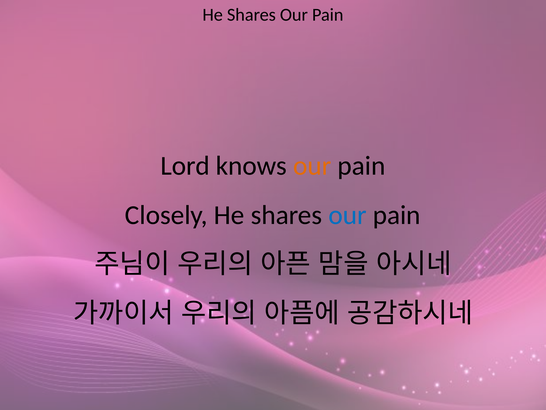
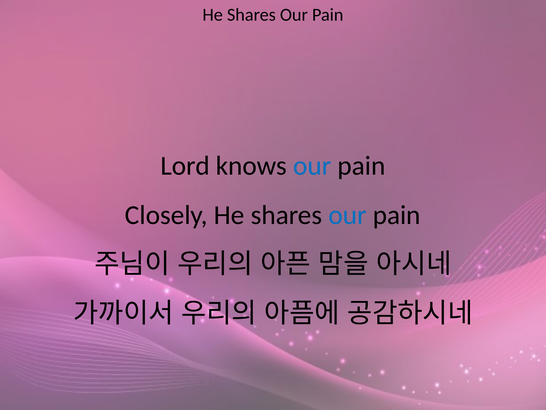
our at (312, 166) colour: orange -> blue
